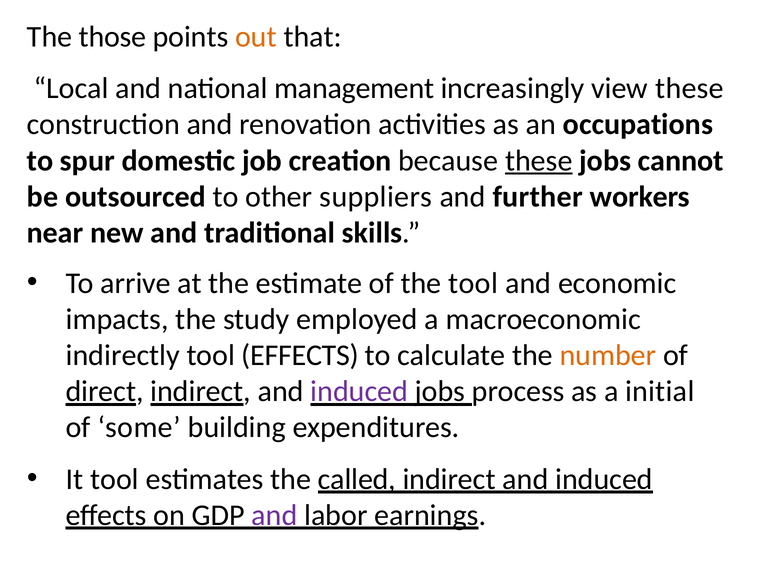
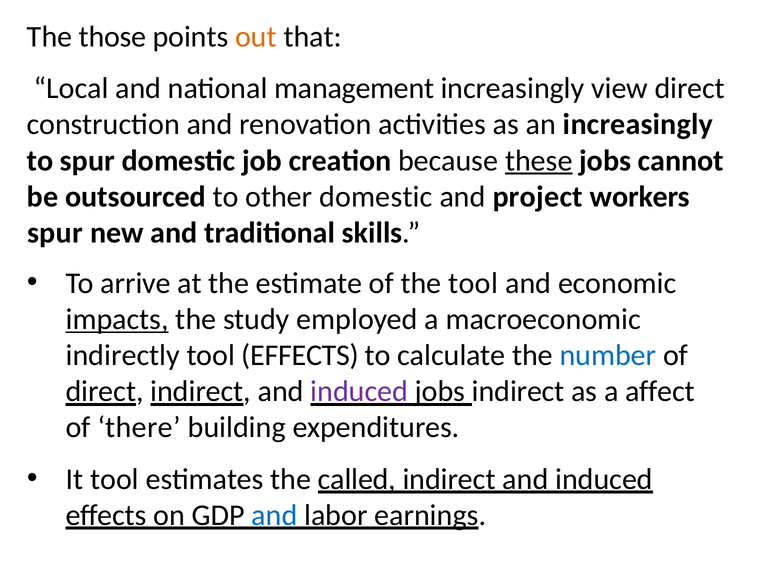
view these: these -> direct
an occupations: occupations -> increasingly
other suppliers: suppliers -> domestic
further: further -> project
near at (55, 233): near -> spur
impacts underline: none -> present
number colour: orange -> blue
jobs process: process -> indirect
initial: initial -> affect
some: some -> there
and at (274, 516) colour: purple -> blue
